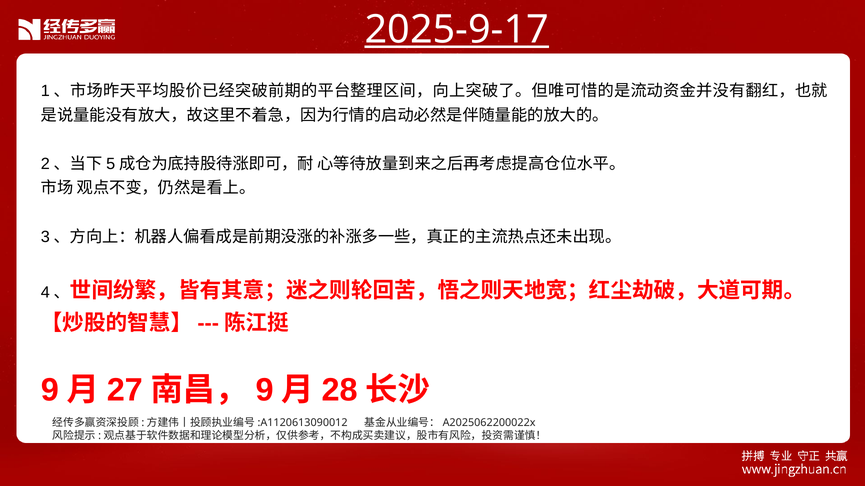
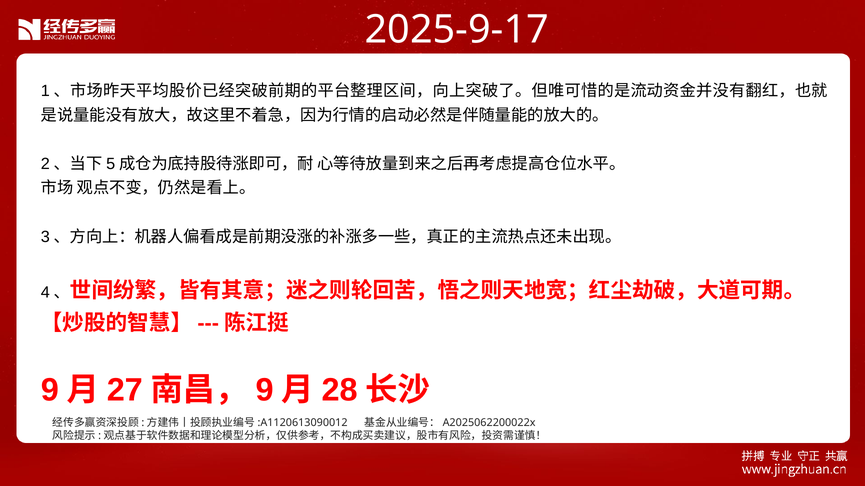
2025-9-17 underline: present -> none
